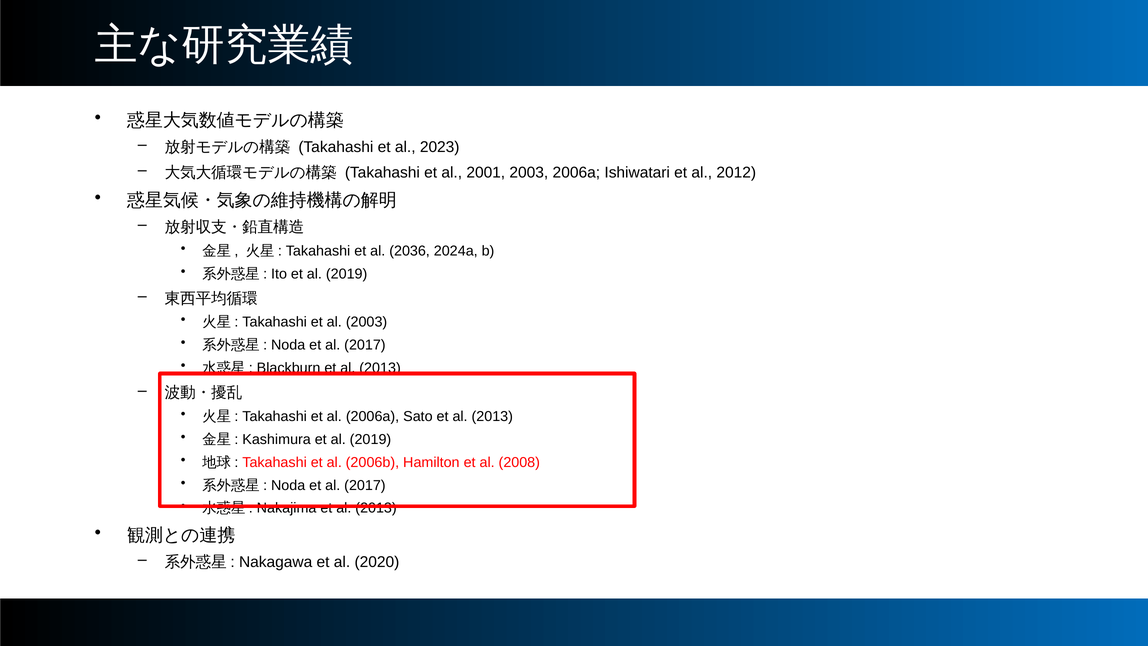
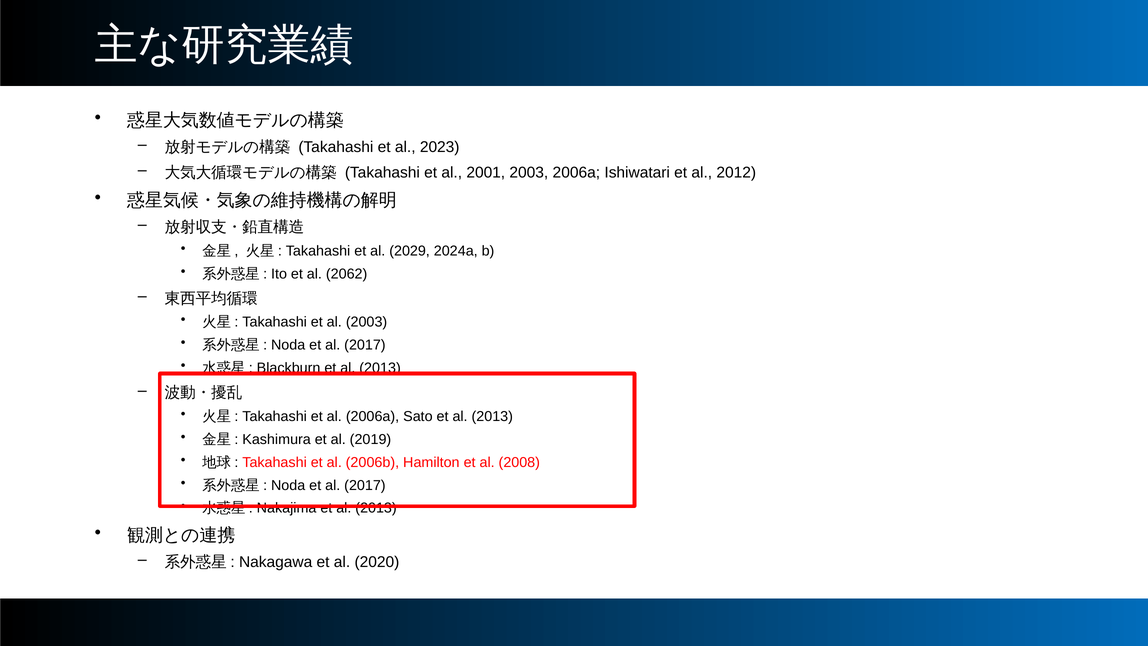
2036: 2036 -> 2029
Ito et al 2019: 2019 -> 2062
